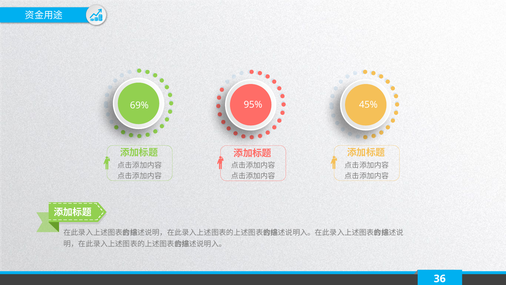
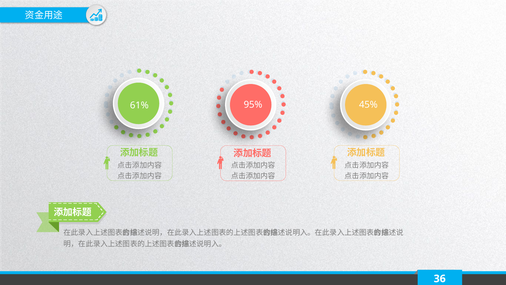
69%: 69% -> 61%
